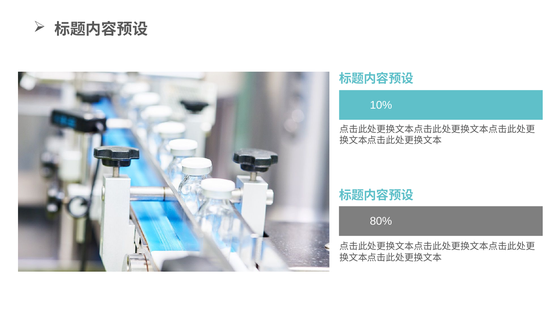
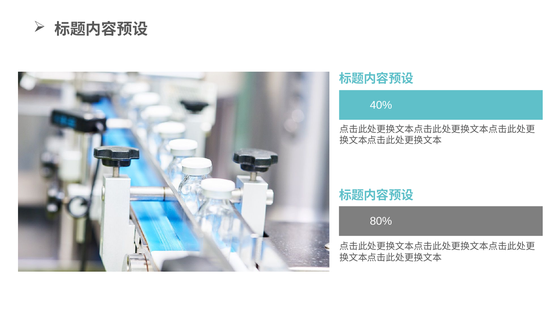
10%: 10% -> 40%
